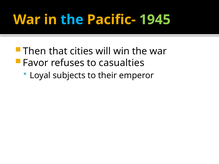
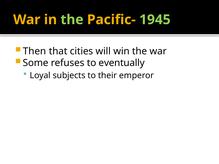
the at (72, 20) colour: light blue -> light green
Favor: Favor -> Some
casualties: casualties -> eventually
